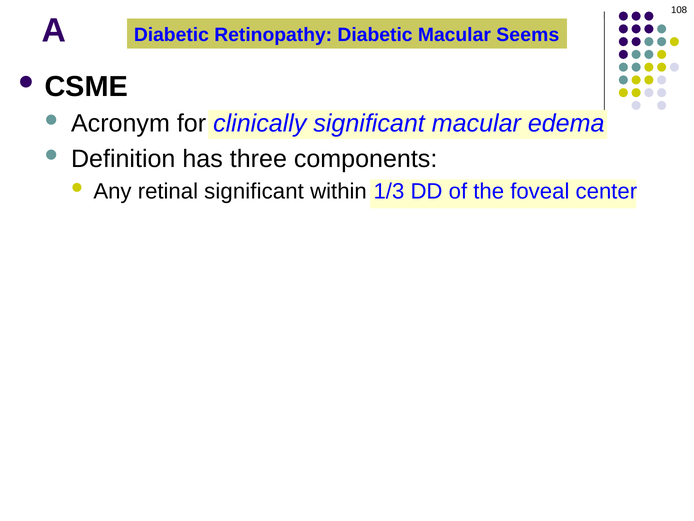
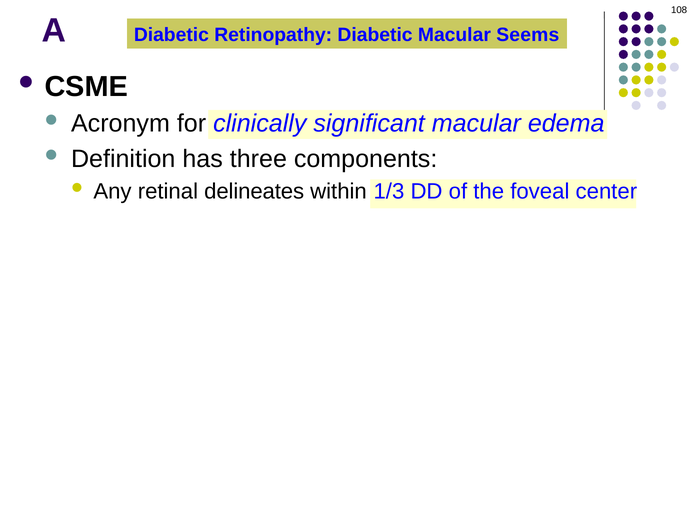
retinal significant: significant -> delineates
